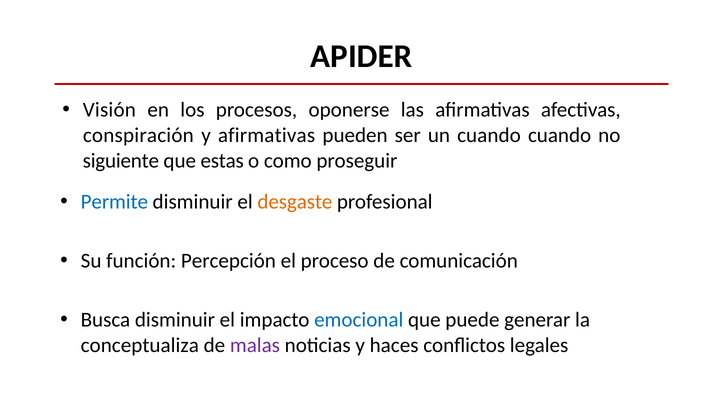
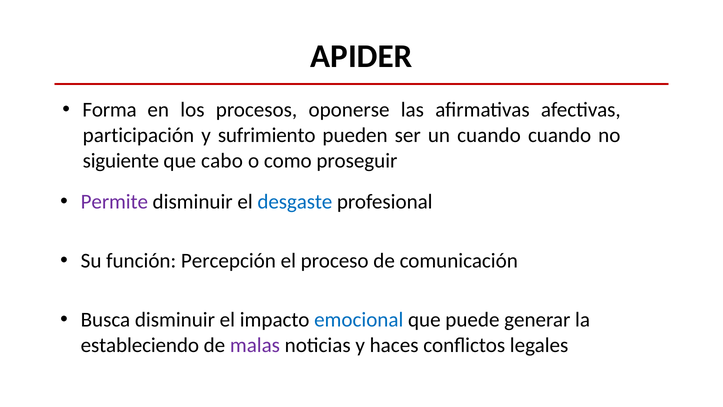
Visión: Visión -> Forma
conspiración: conspiración -> participación
y afirmativas: afirmativas -> sufrimiento
estas: estas -> cabo
Permite colour: blue -> purple
desgaste colour: orange -> blue
conceptualiza: conceptualiza -> estableciendo
